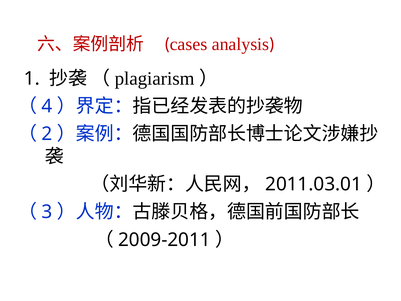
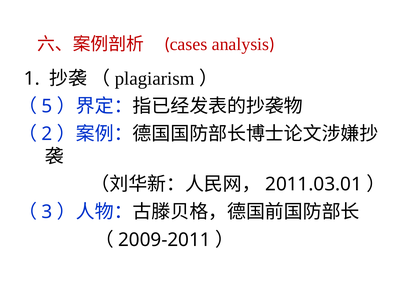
4: 4 -> 5
